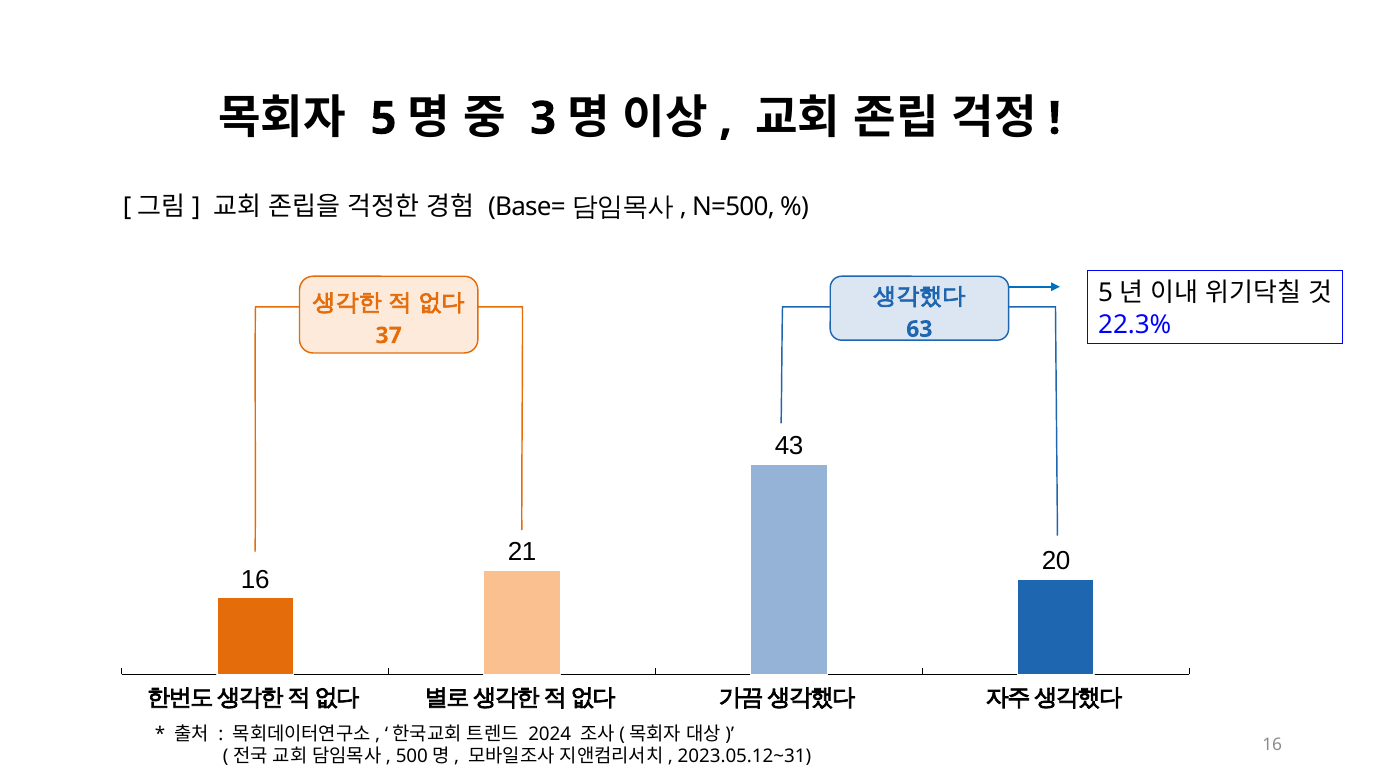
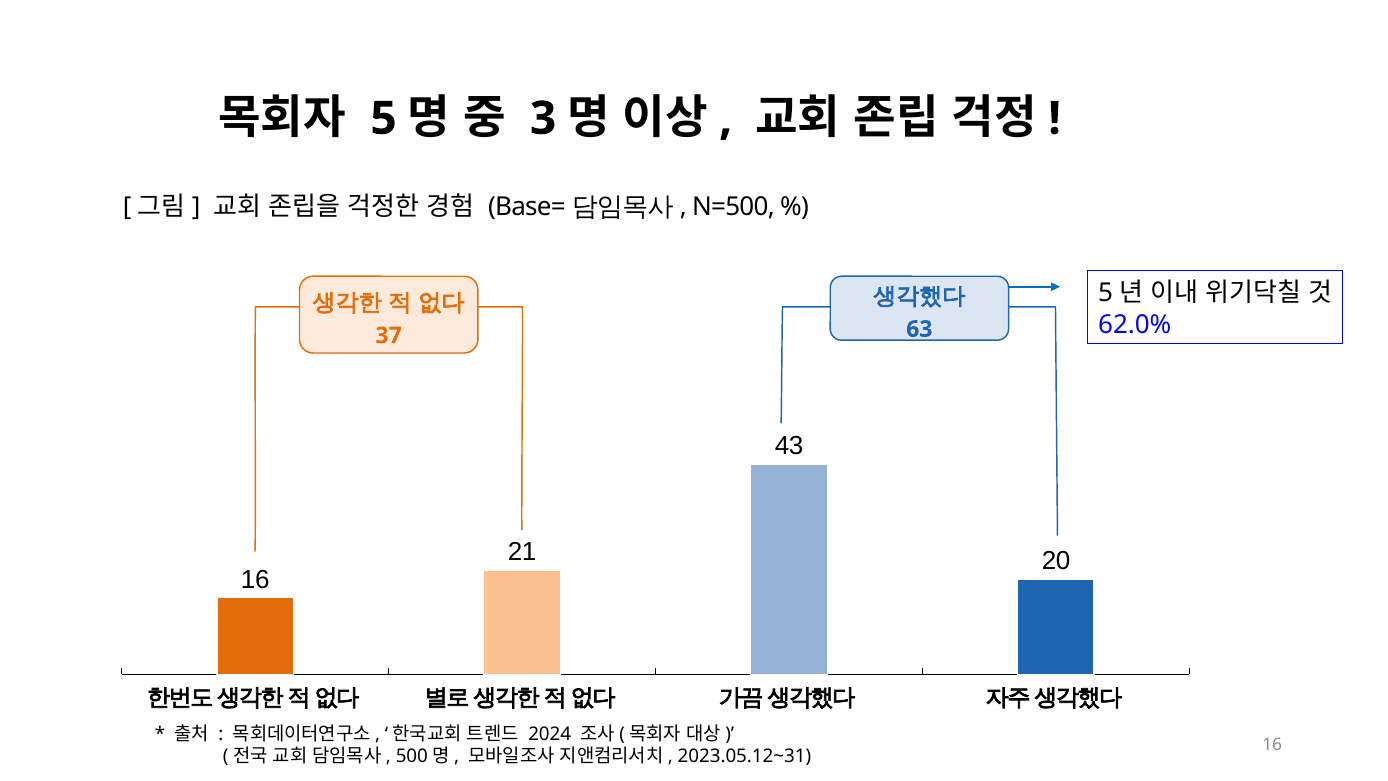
22.3%: 22.3% -> 62.0%
